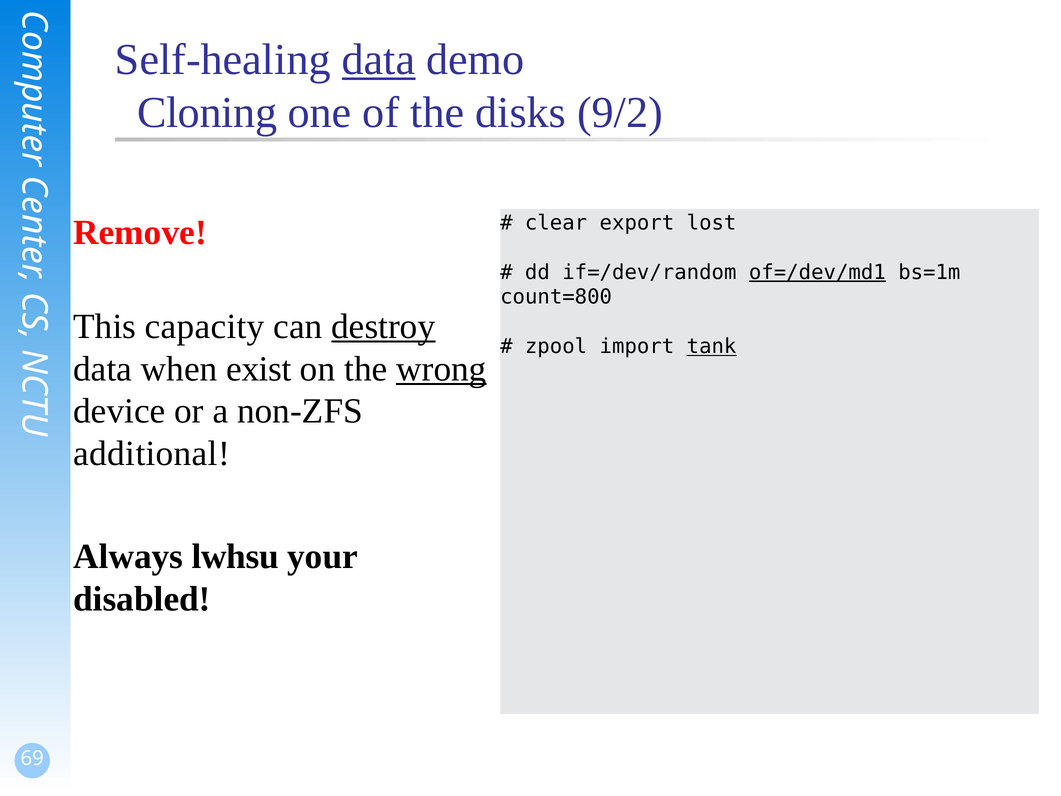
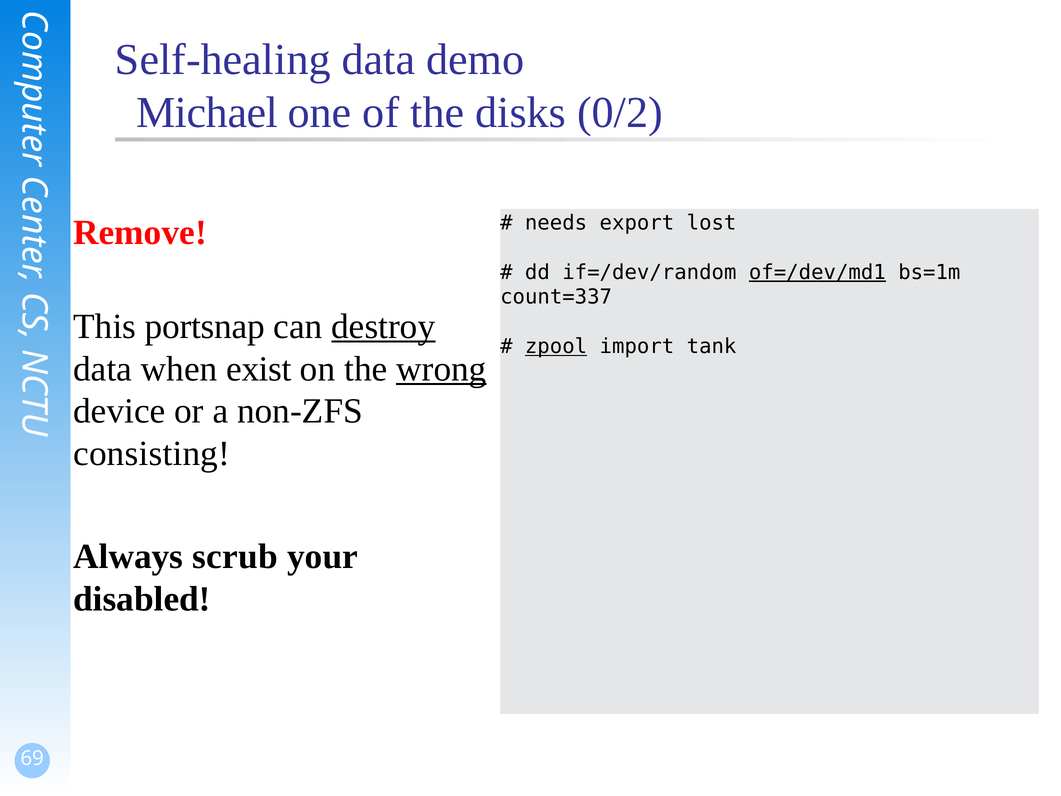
data at (379, 60) underline: present -> none
Cloning: Cloning -> Michael
9/2: 9/2 -> 0/2
clear: clear -> needs
count=800: count=800 -> count=337
capacity: capacity -> portsnap
zpool underline: none -> present
tank underline: present -> none
additional: additional -> consisting
lwhsu: lwhsu -> scrub
